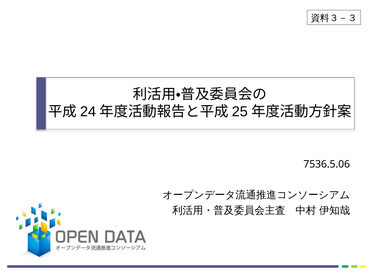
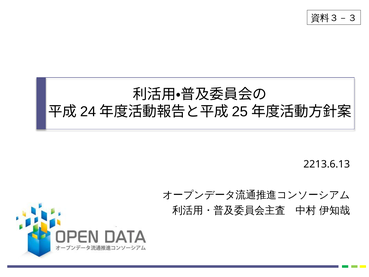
7536.5.06: 7536.5.06 -> 2213.6.13
